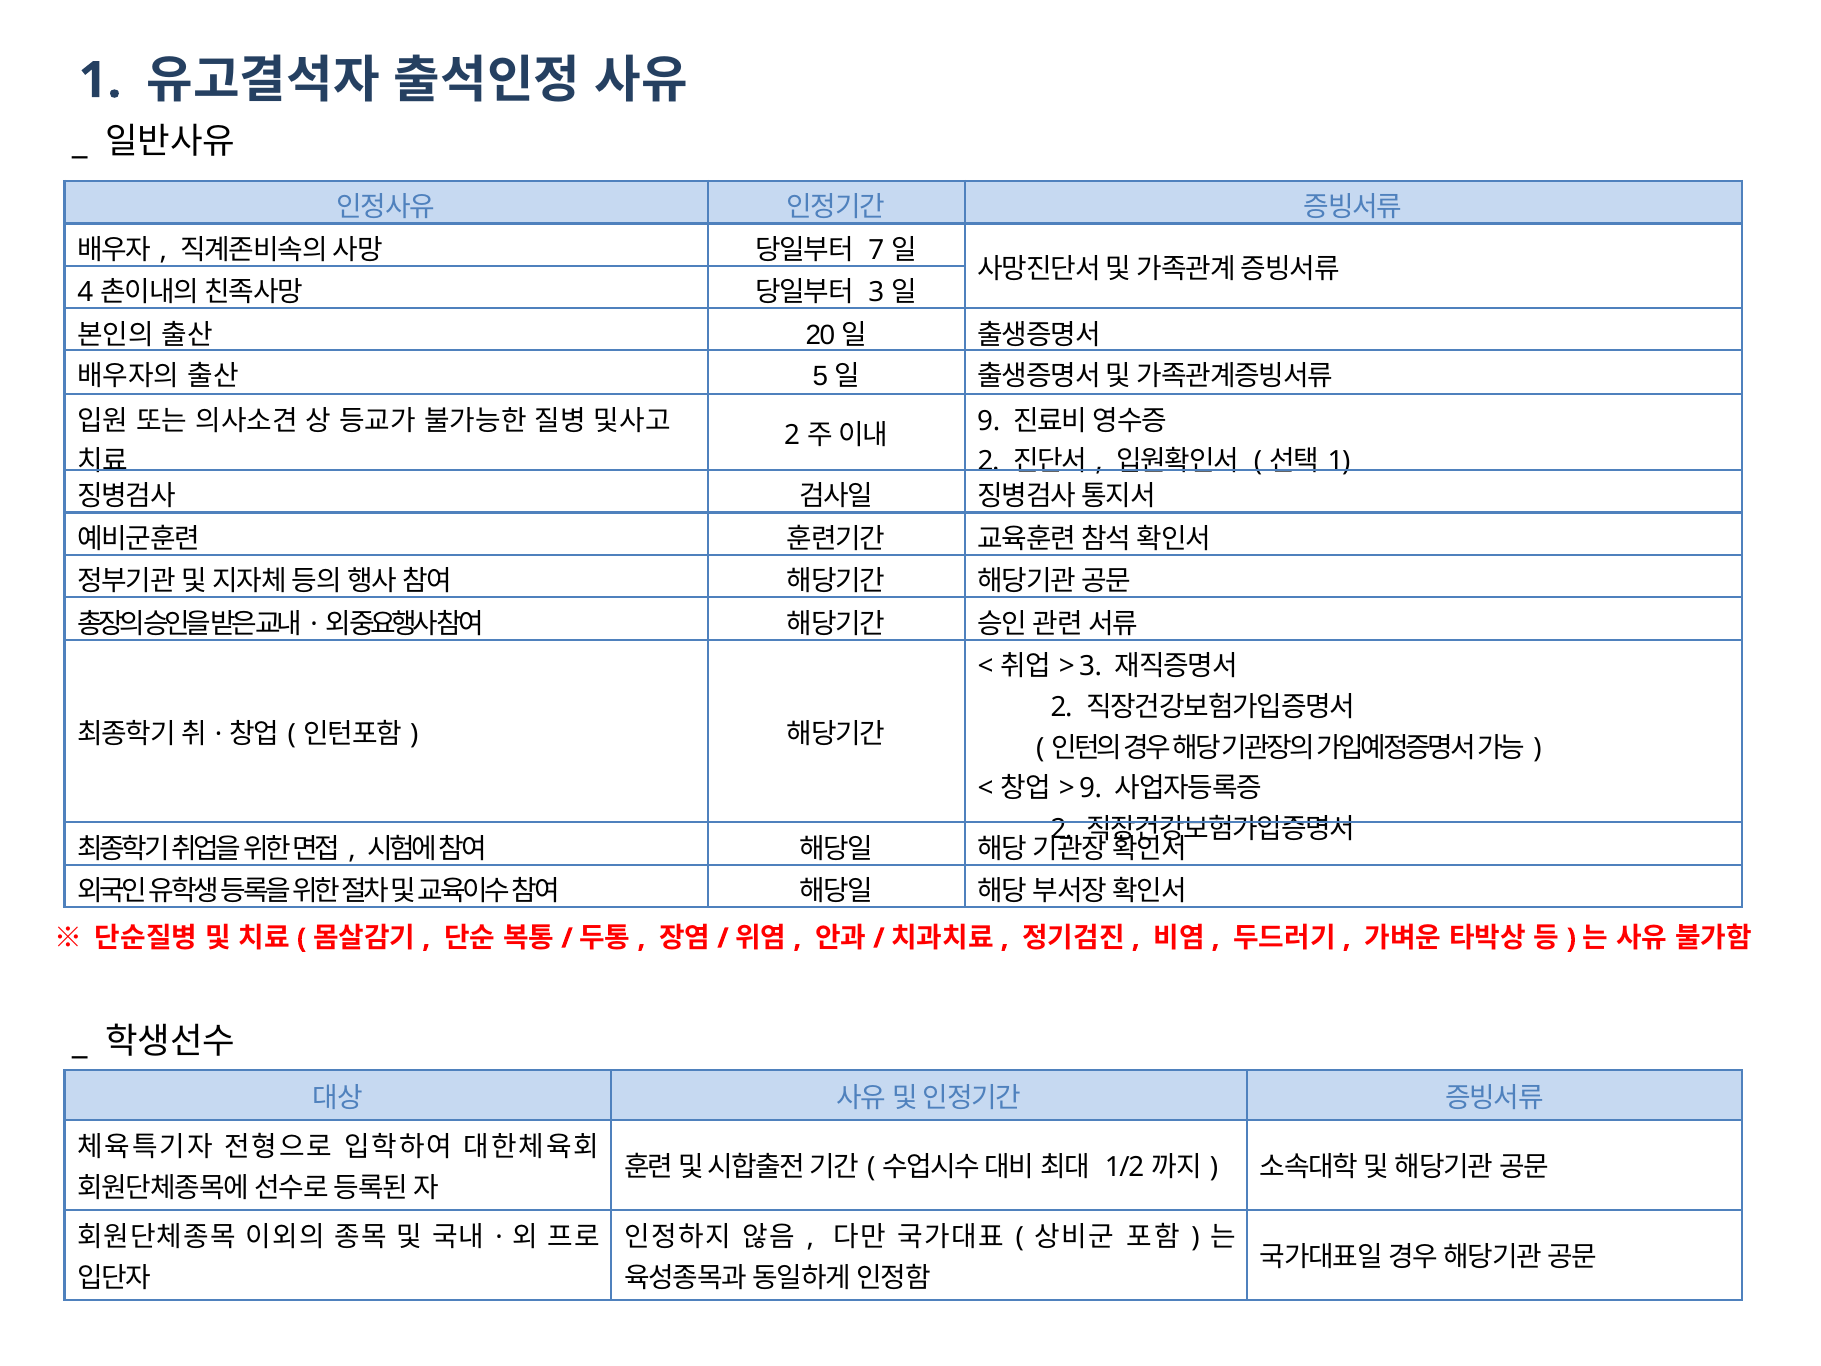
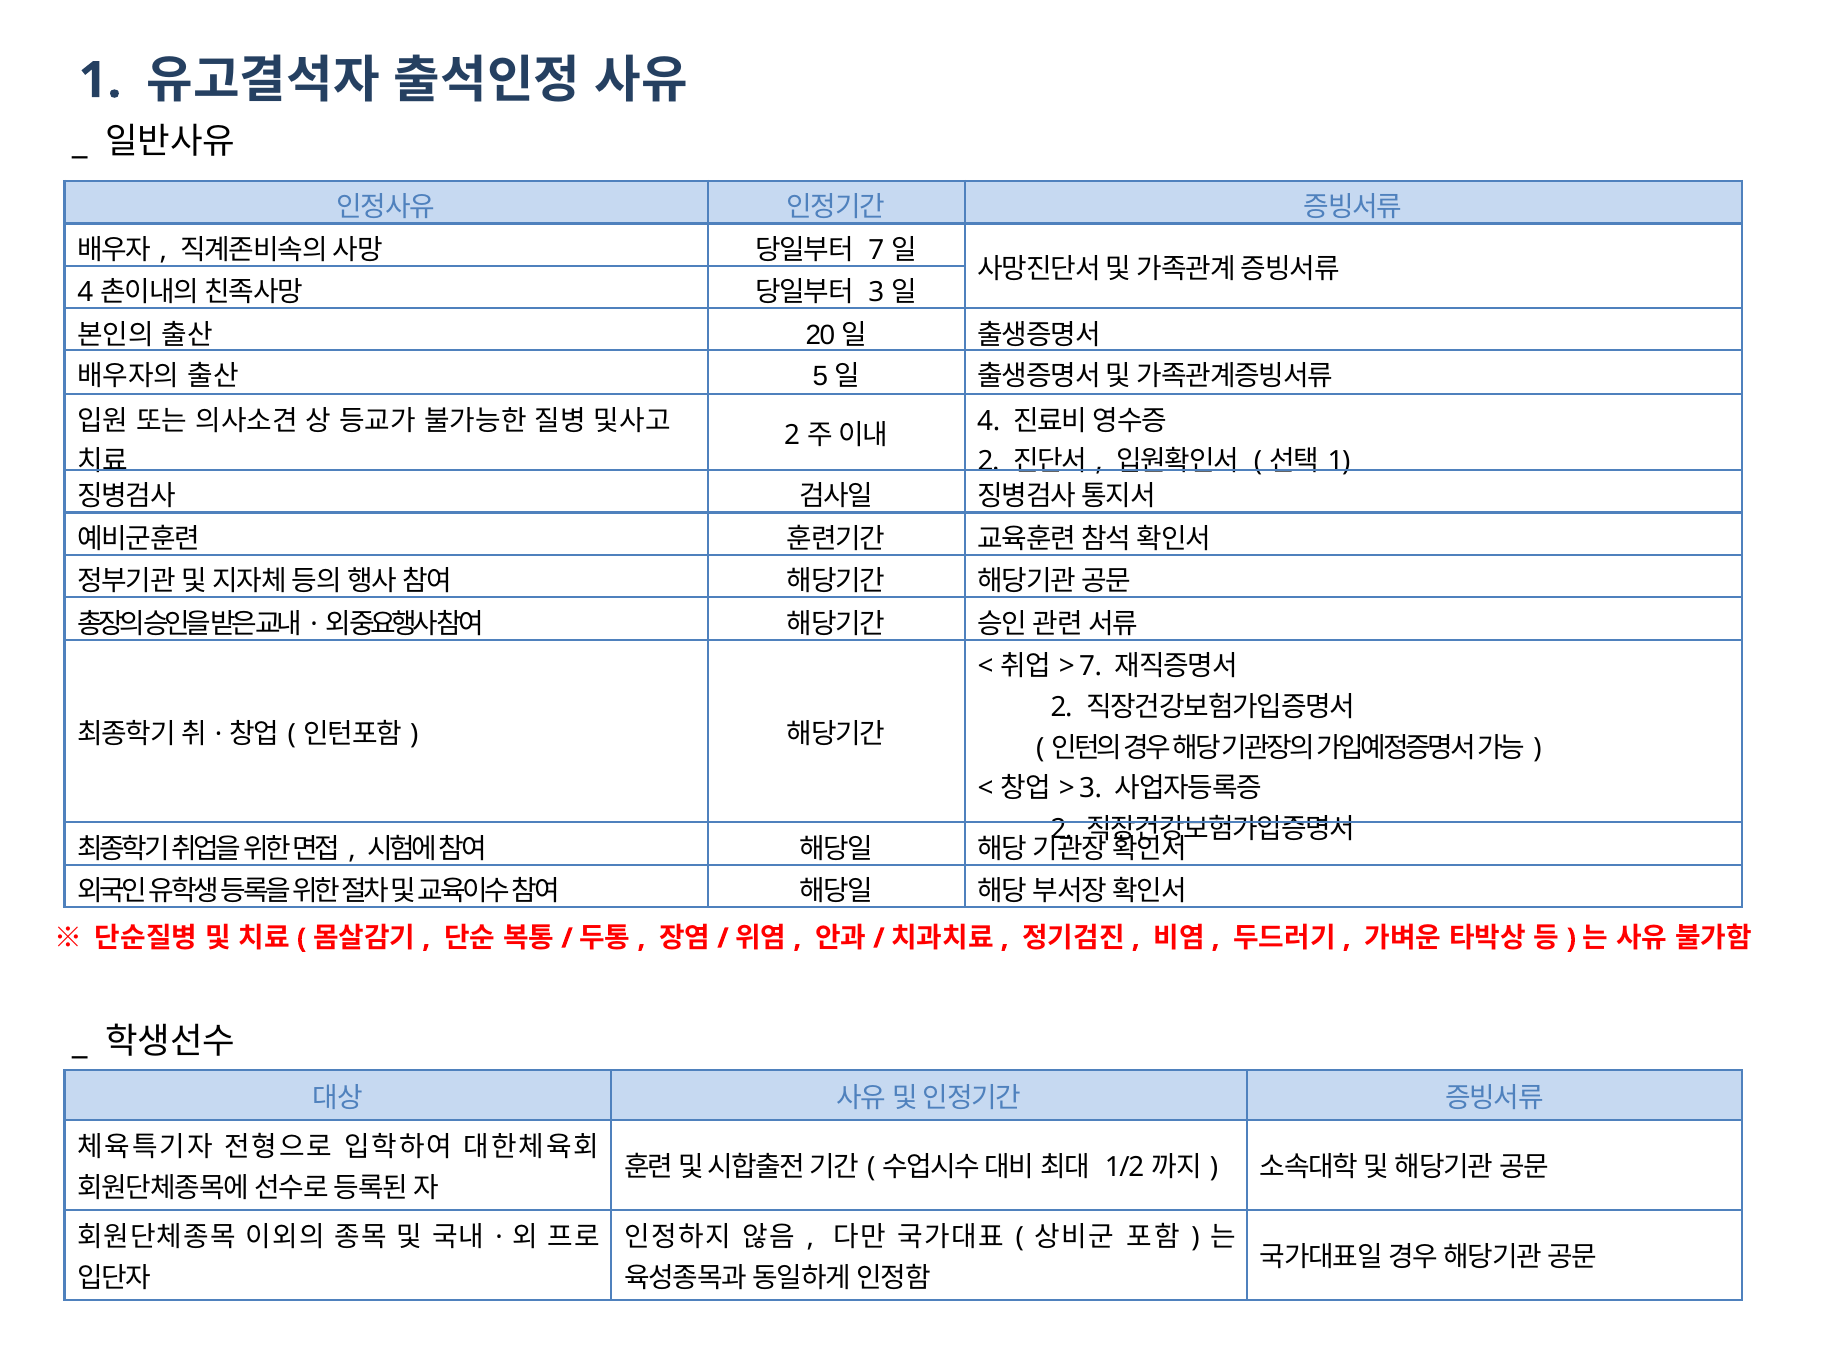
9 at (989, 421): 9 -> 4
3 at (1091, 666): 3 -> 7
9 at (1091, 788): 9 -> 3
